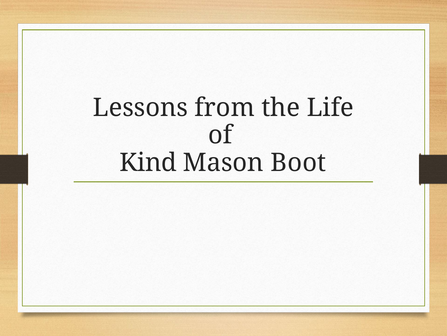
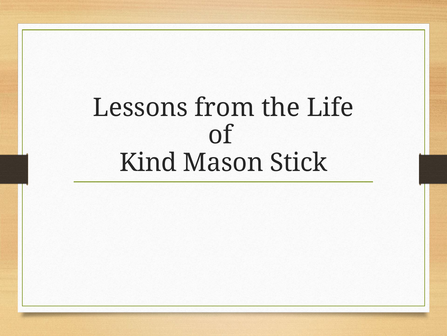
Boot: Boot -> Stick
